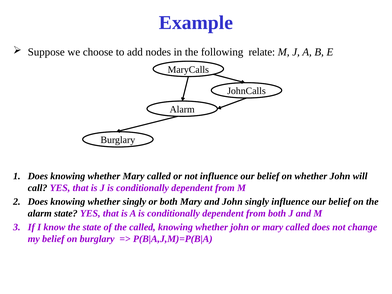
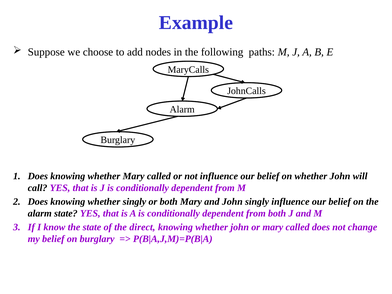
relate: relate -> paths
the called: called -> direct
